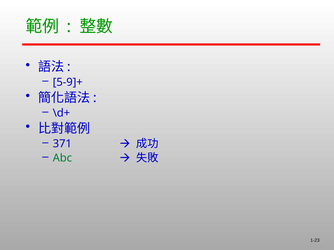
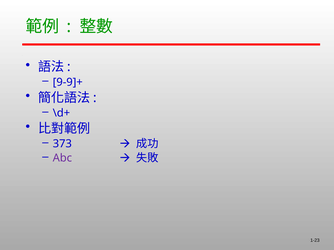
5-9]+: 5-9]+ -> 9-9]+
371: 371 -> 373
Abc colour: green -> purple
